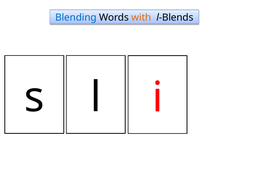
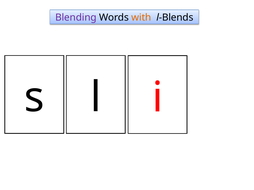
Blending colour: blue -> purple
